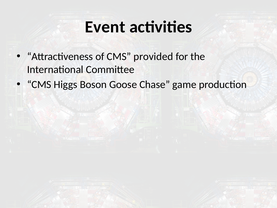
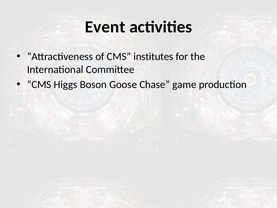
provided: provided -> institutes
